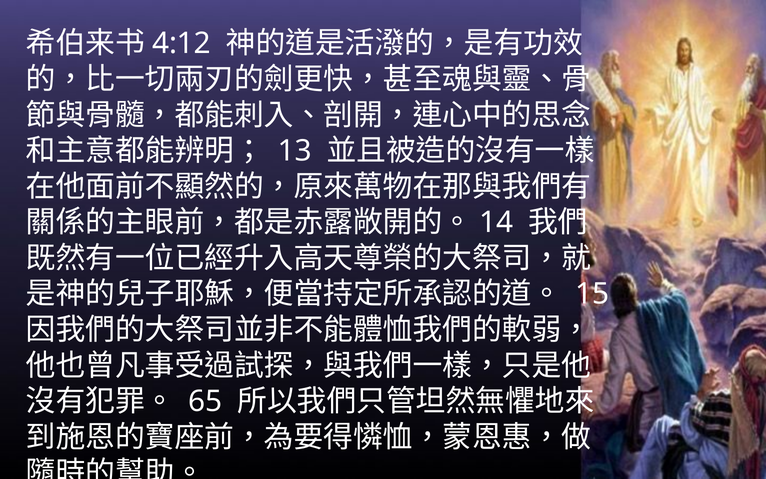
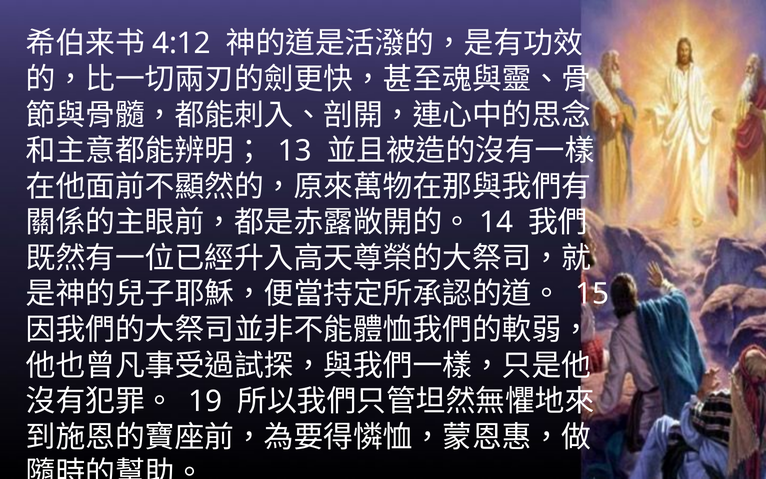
65: 65 -> 19
